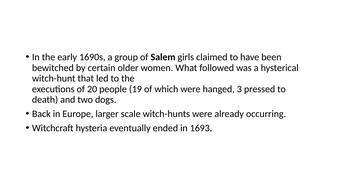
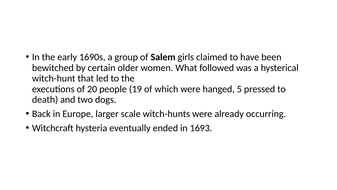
3: 3 -> 5
